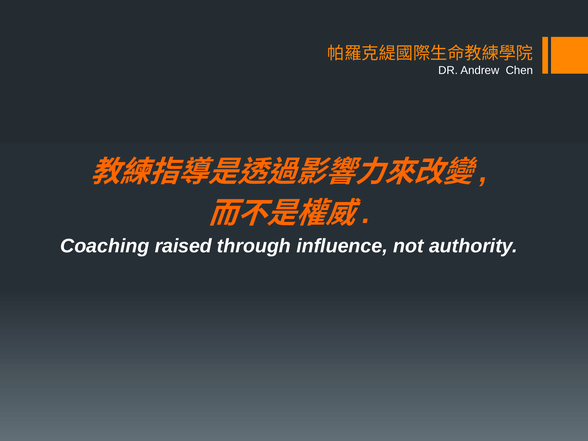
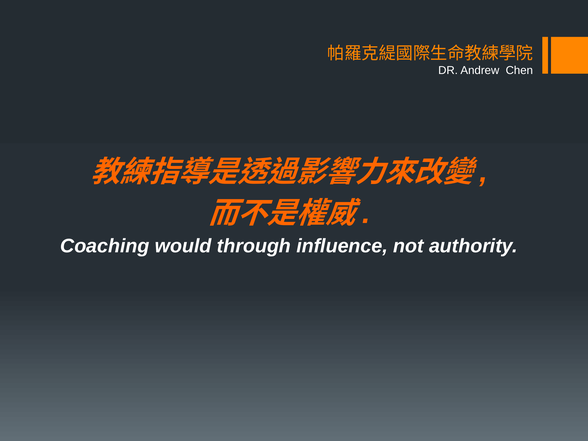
raised: raised -> would
